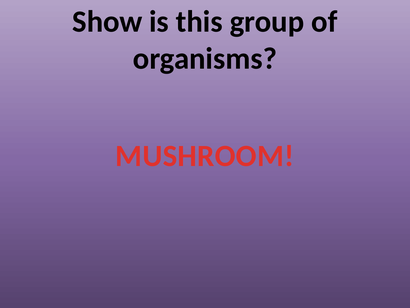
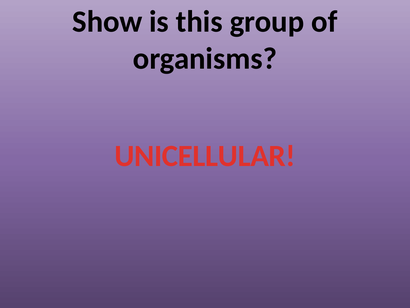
MUSHROOM: MUSHROOM -> UNICELLULAR
